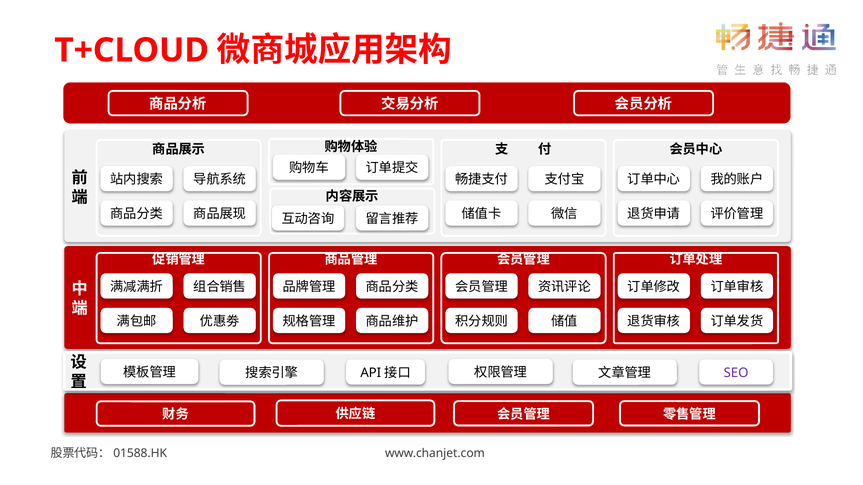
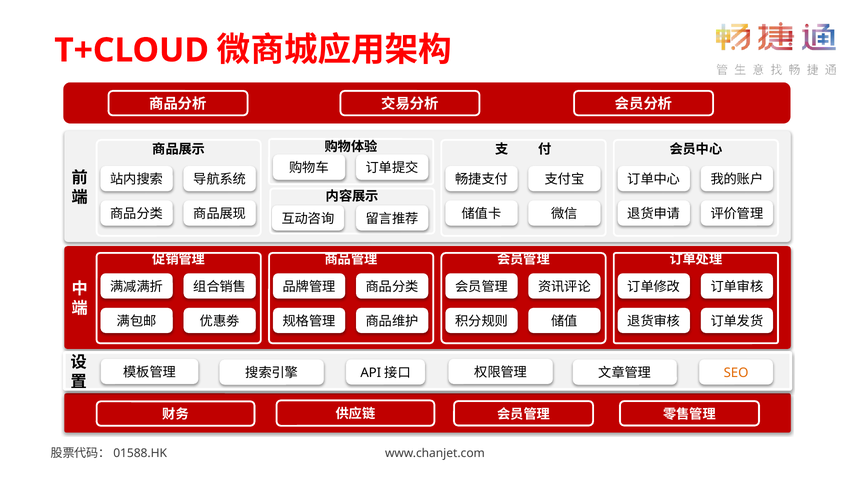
SEO colour: purple -> orange
